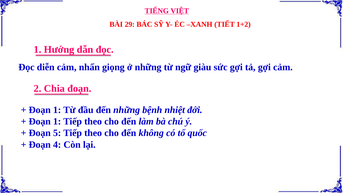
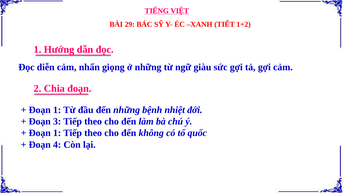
1 at (57, 121): 1 -> 3
5 at (57, 133): 5 -> 1
